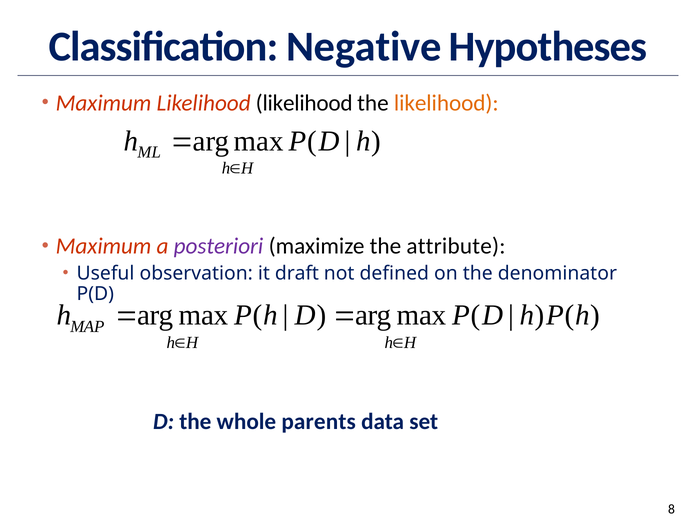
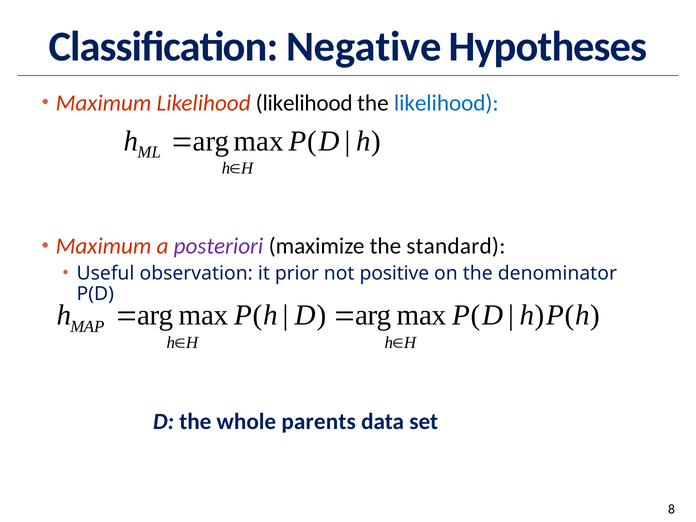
likelihood at (446, 103) colour: orange -> blue
attribute: attribute -> standard
draft: draft -> prior
defined: defined -> positive
